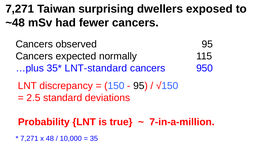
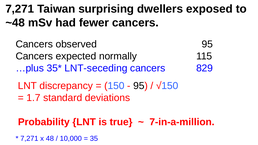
LNT-standard: LNT-standard -> LNT-seceding
950: 950 -> 829
2.5: 2.5 -> 1.7
